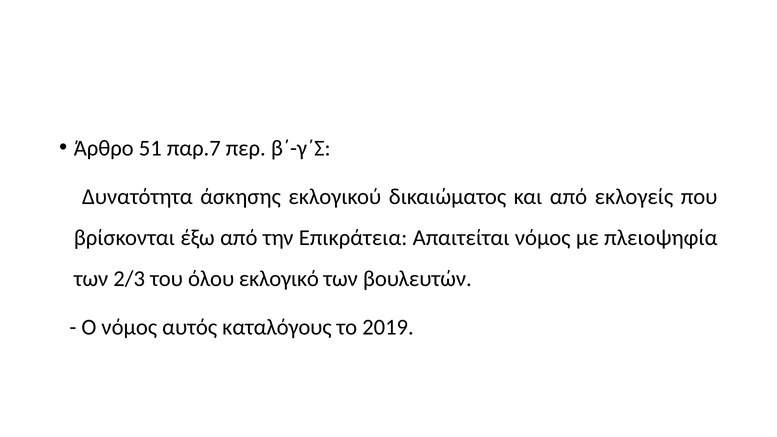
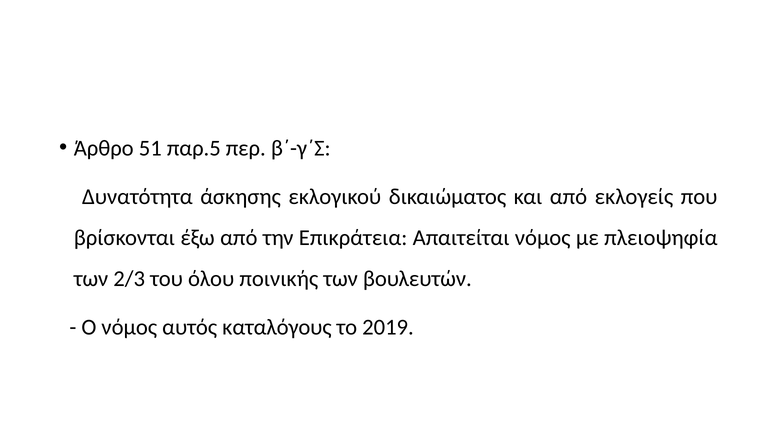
παρ.7: παρ.7 -> παρ.5
εκλογικό: εκλογικό -> ποινικής
